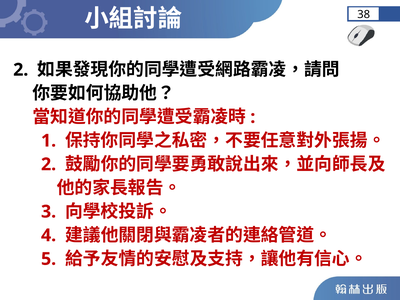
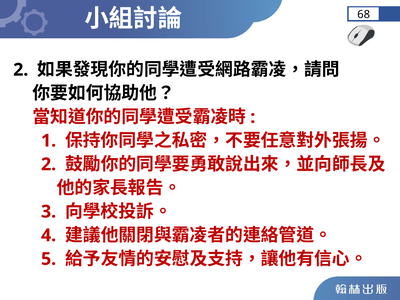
38: 38 -> 68
